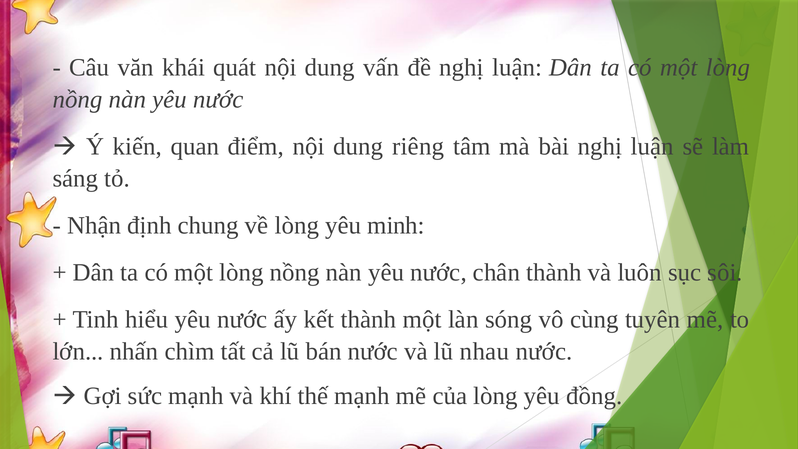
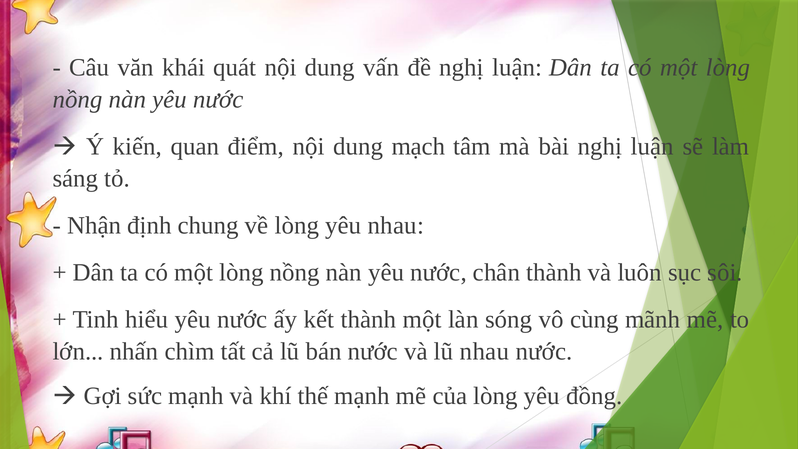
riêng: riêng -> mạch
yêu minh: minh -> nhau
tuyên: tuyên -> mãnh
